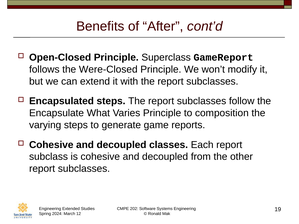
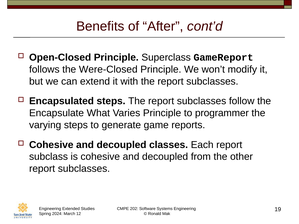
composition: composition -> programmer
